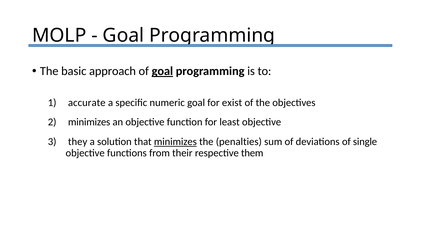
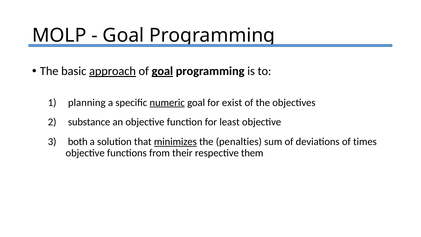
approach underline: none -> present
accurate: accurate -> planning
numeric underline: none -> present
minimizes at (89, 122): minimizes -> substance
they: they -> both
single: single -> times
